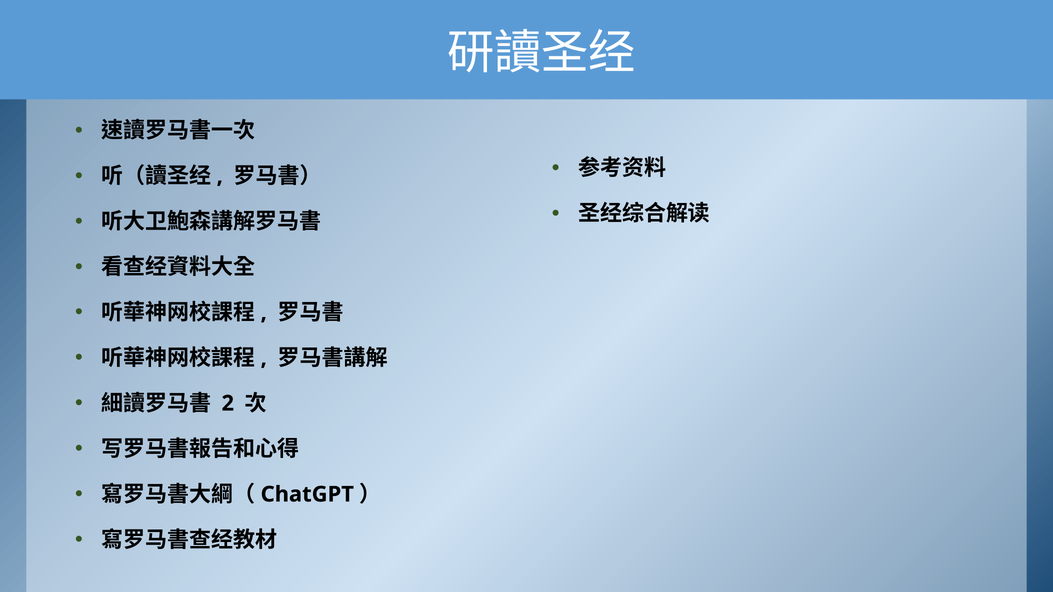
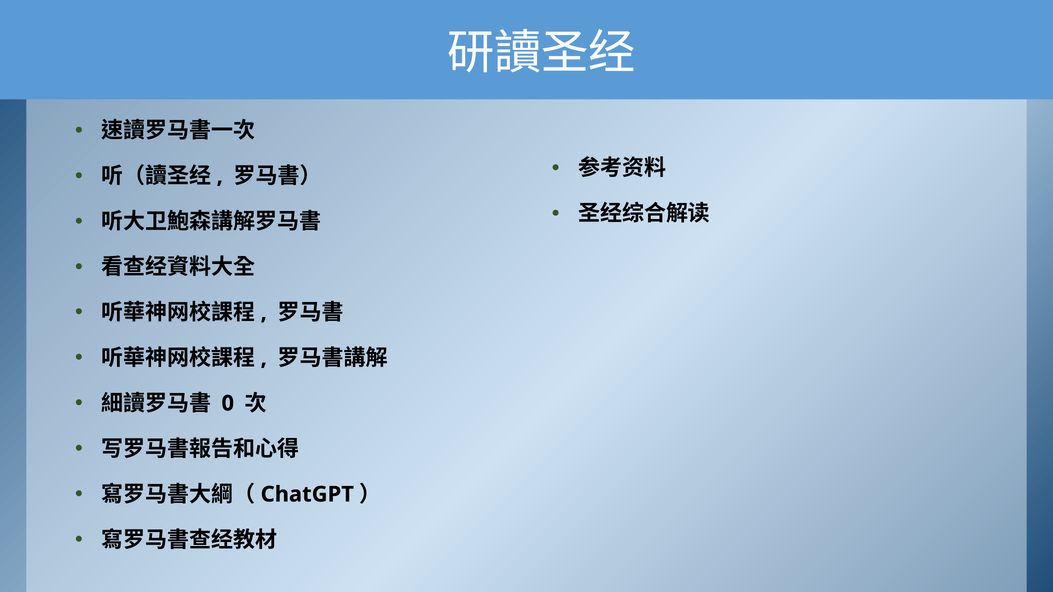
2: 2 -> 0
